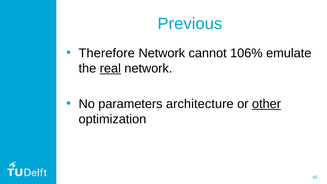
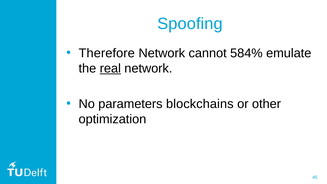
Previous: Previous -> Spoofing
106%: 106% -> 584%
architecture: architecture -> blockchains
other underline: present -> none
